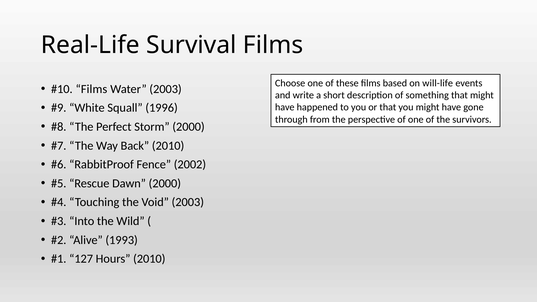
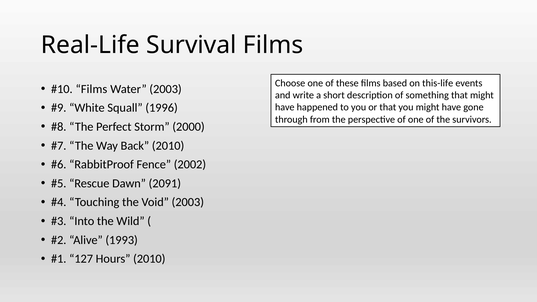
will-life: will-life -> this-life
Dawn 2000: 2000 -> 2091
